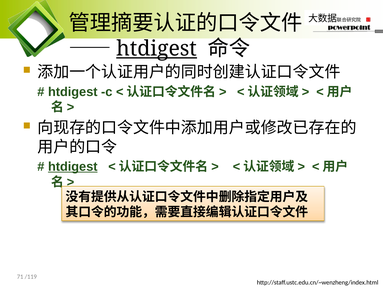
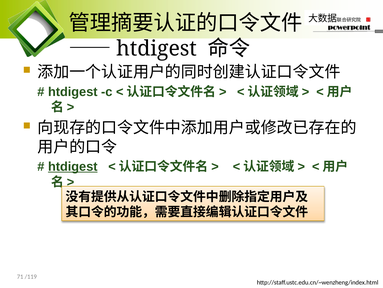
htdigest at (157, 49) underline: present -> none
